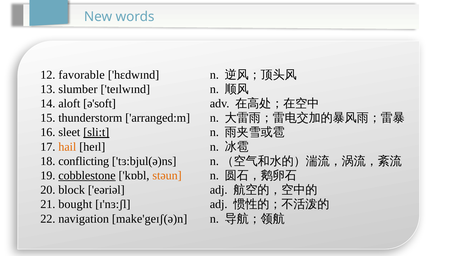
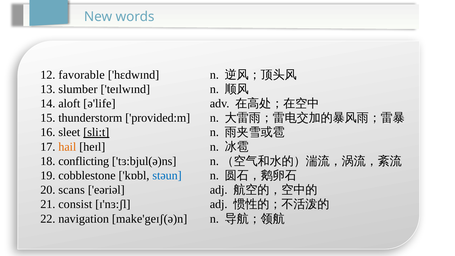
ə'soft: ə'soft -> ə'life
arranged:m: arranged:m -> provided:m
cobblestone underline: present -> none
stəun colour: orange -> blue
block: block -> scans
bought: bought -> consist
